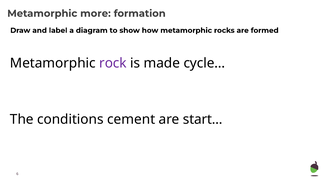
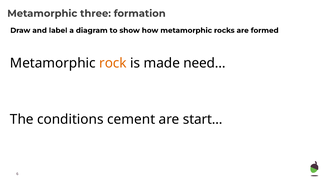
more: more -> three
rock colour: purple -> orange
cycle…: cycle… -> need…
